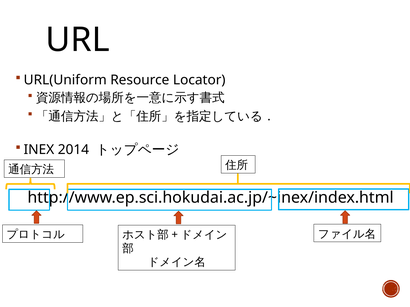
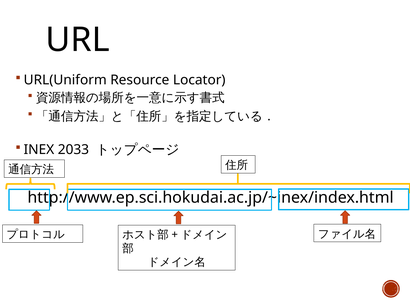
2014: 2014 -> 2033
